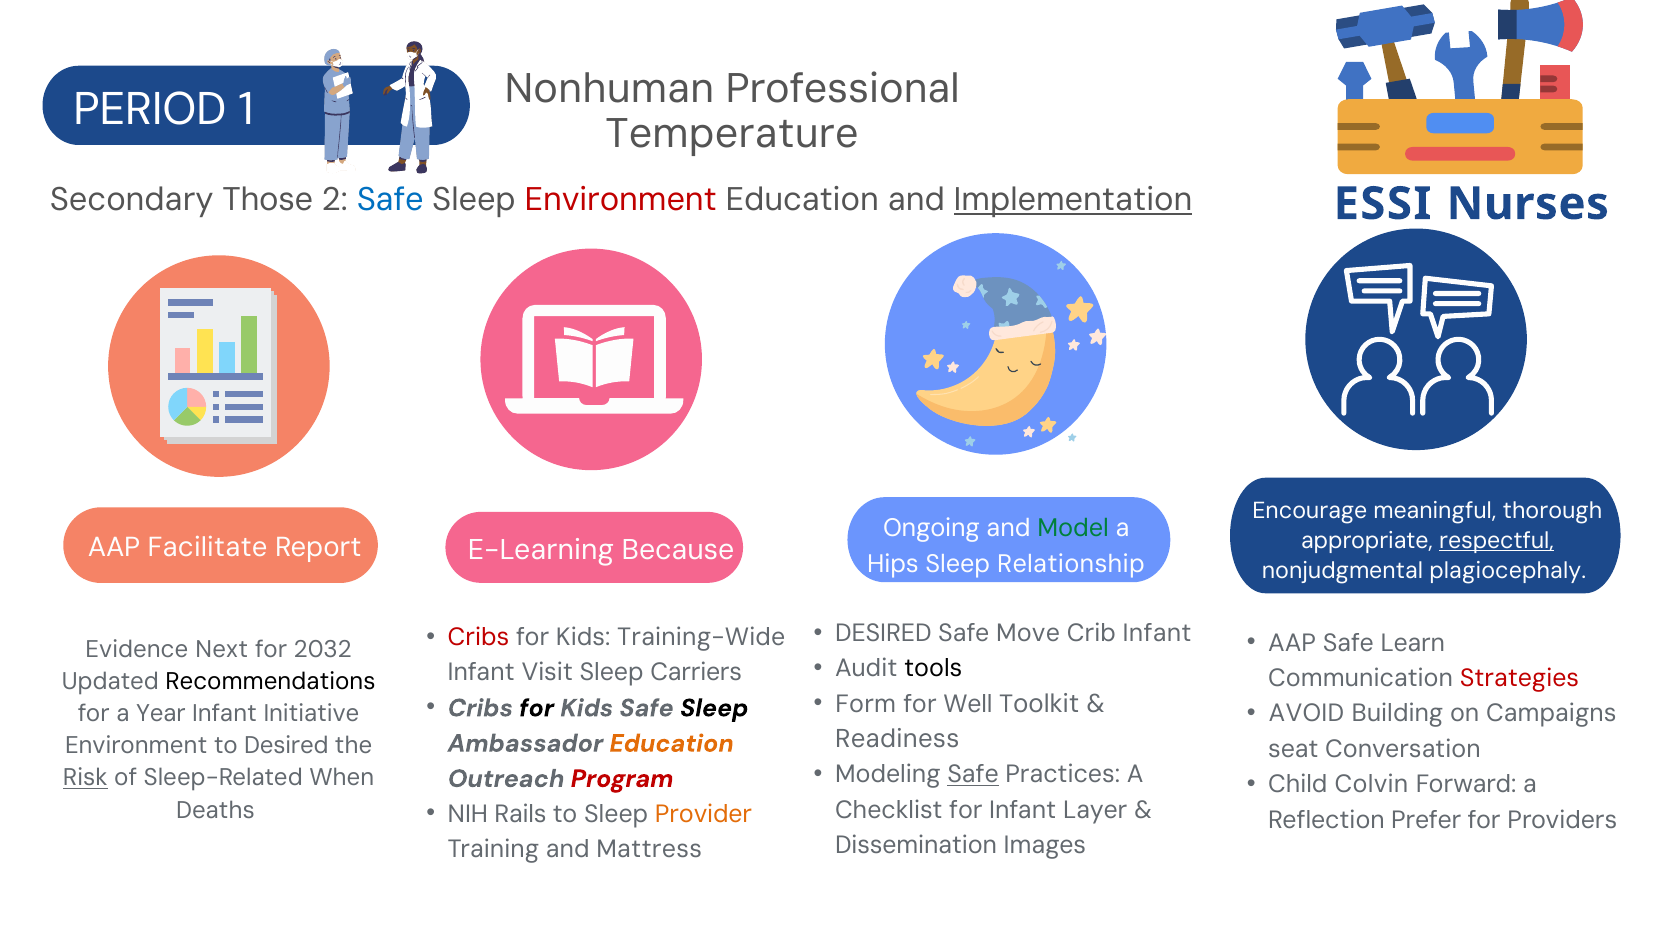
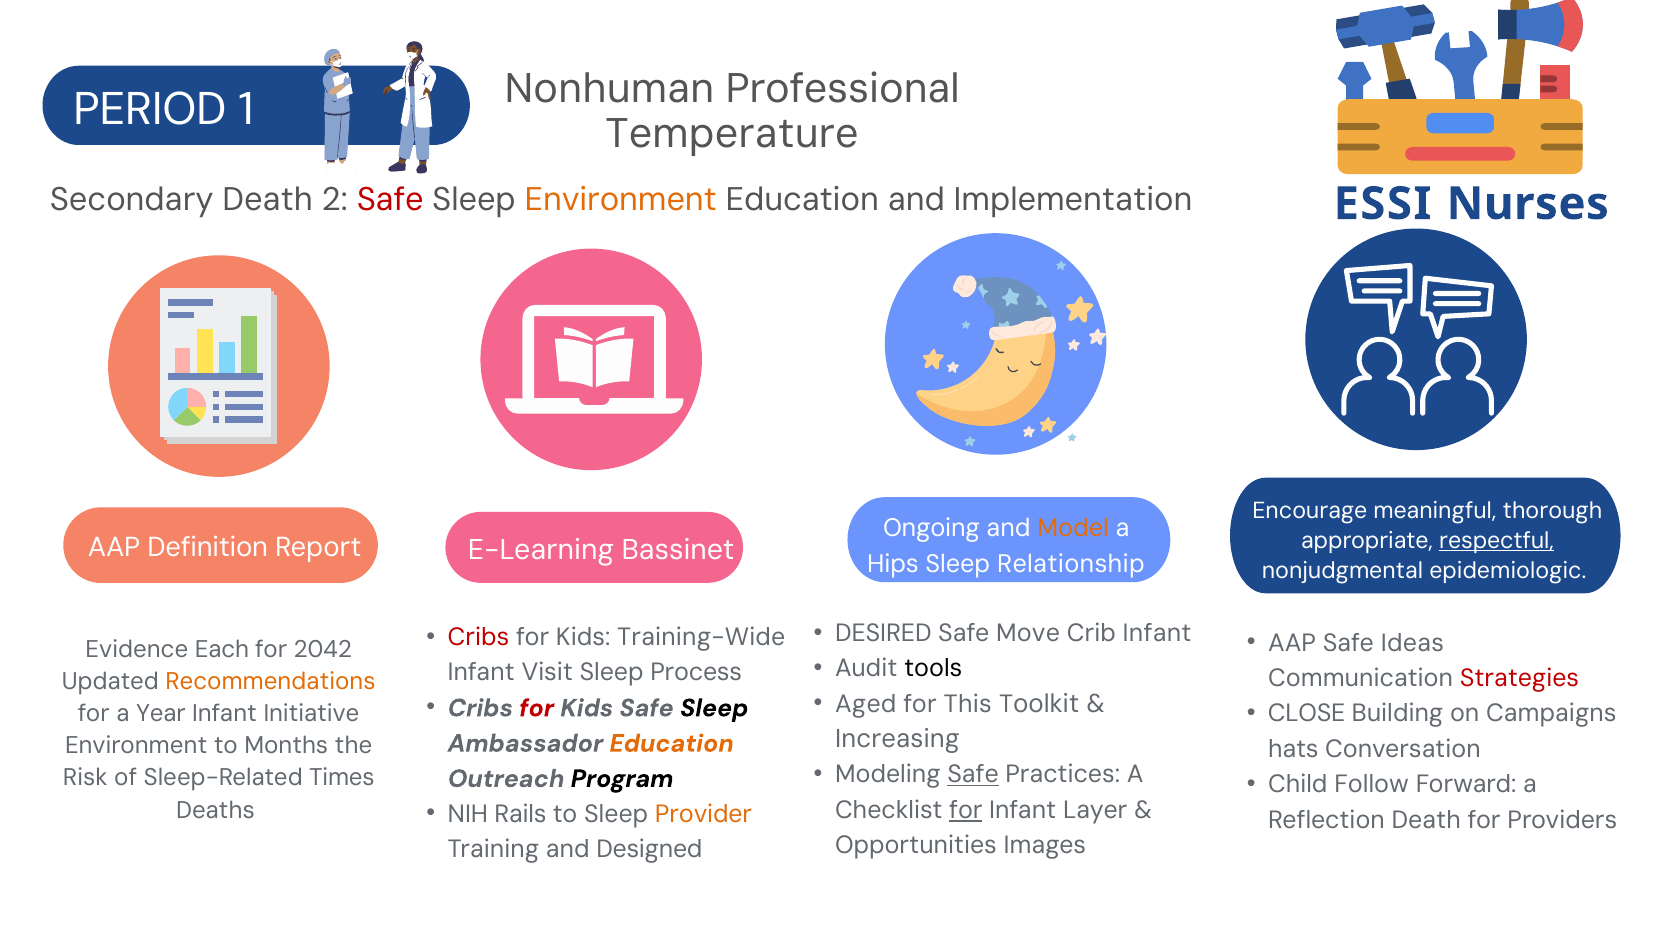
Secondary Those: Those -> Death
Safe at (390, 200) colour: blue -> red
Environment at (621, 200) colour: red -> orange
Implementation underline: present -> none
Model colour: green -> orange
Facilitate: Facilitate -> Definition
Because: Because -> Bassinet
plagiocephaly: plagiocephaly -> epidemiologic
Learn: Learn -> Ideas
Next: Next -> Each
2032: 2032 -> 2042
Carriers: Carriers -> Process
Recommendations colour: black -> orange
Form: Form -> Aged
Well: Well -> This
for at (537, 708) colour: black -> red
AVOID: AVOID -> CLOSE
Readiness: Readiness -> Increasing
to Desired: Desired -> Months
seat: seat -> hats
Program colour: red -> black
Risk underline: present -> none
When: When -> Times
Colvin: Colvin -> Follow
for at (966, 810) underline: none -> present
Reflection Prefer: Prefer -> Death
Dissemination: Dissemination -> Opportunities
Mattress: Mattress -> Designed
